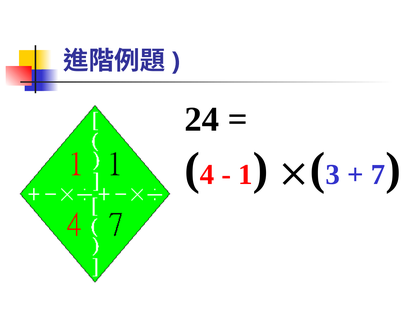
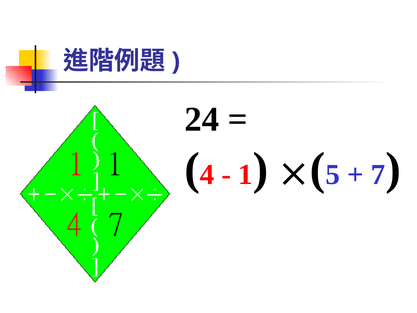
3: 3 -> 5
